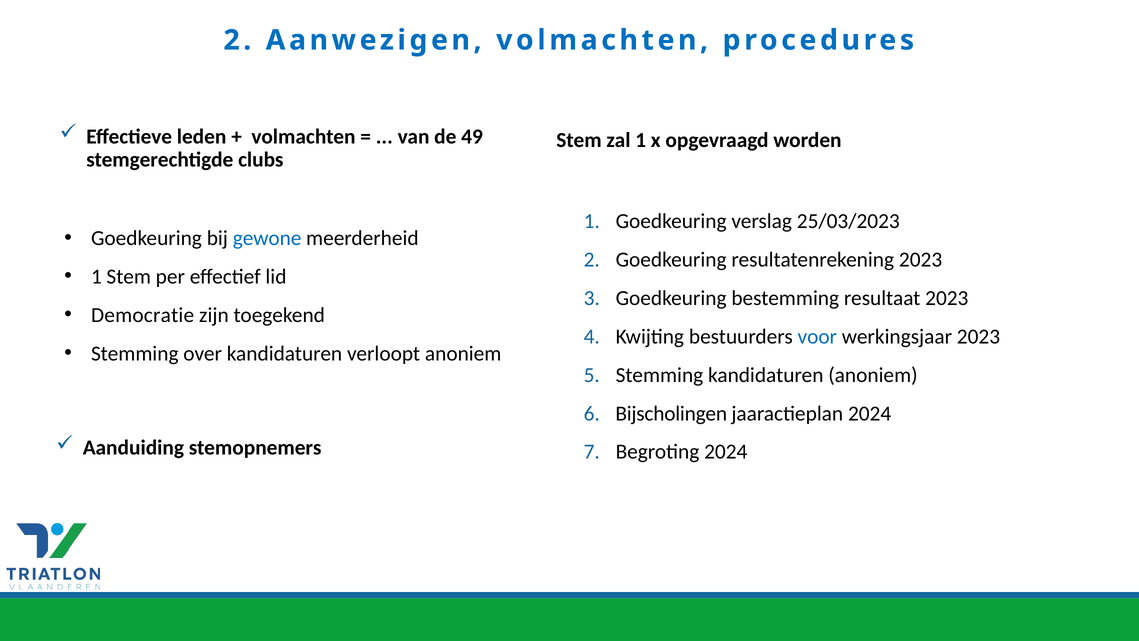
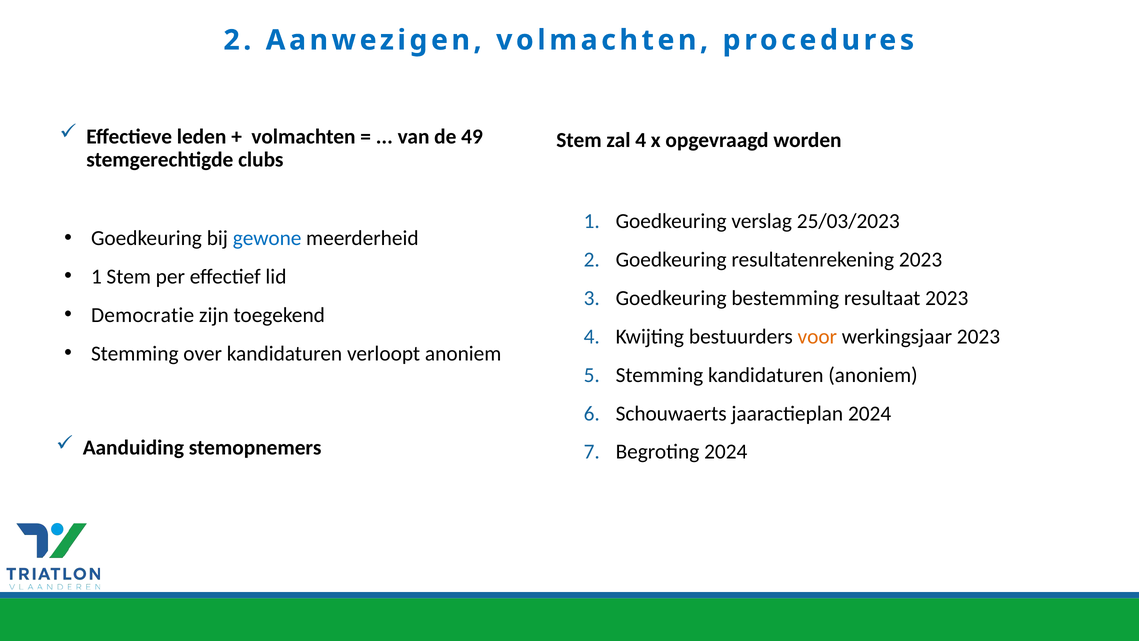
zal 1: 1 -> 4
voor colour: blue -> orange
Bijscholingen: Bijscholingen -> Schouwaerts
